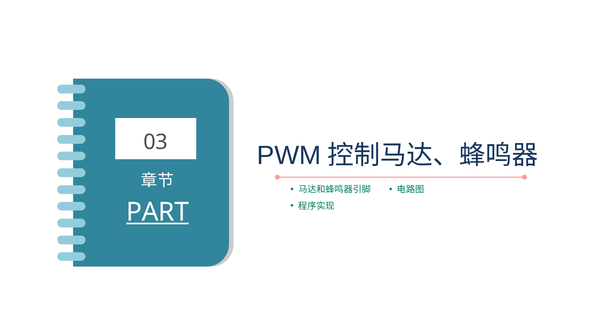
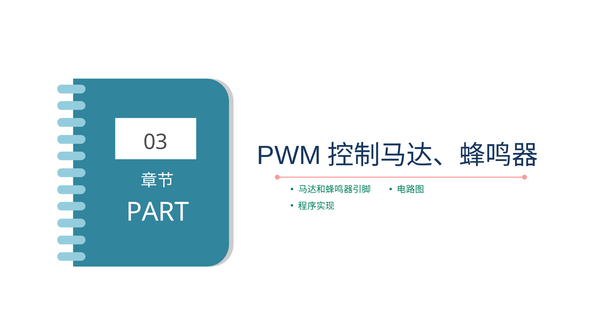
PART underline: present -> none
